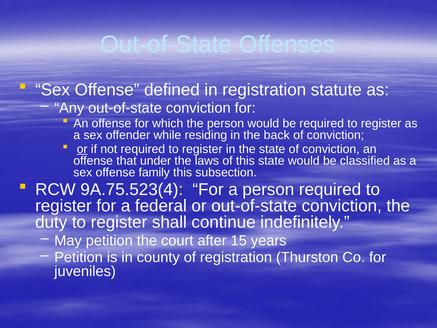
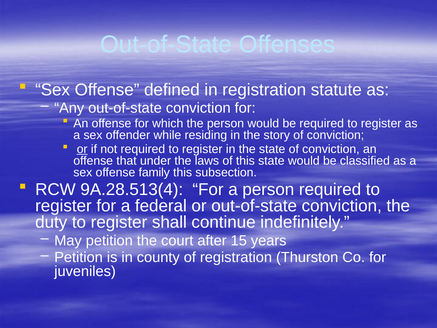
back: back -> story
9A.75.523(4: 9A.75.523(4 -> 9A.28.513(4
